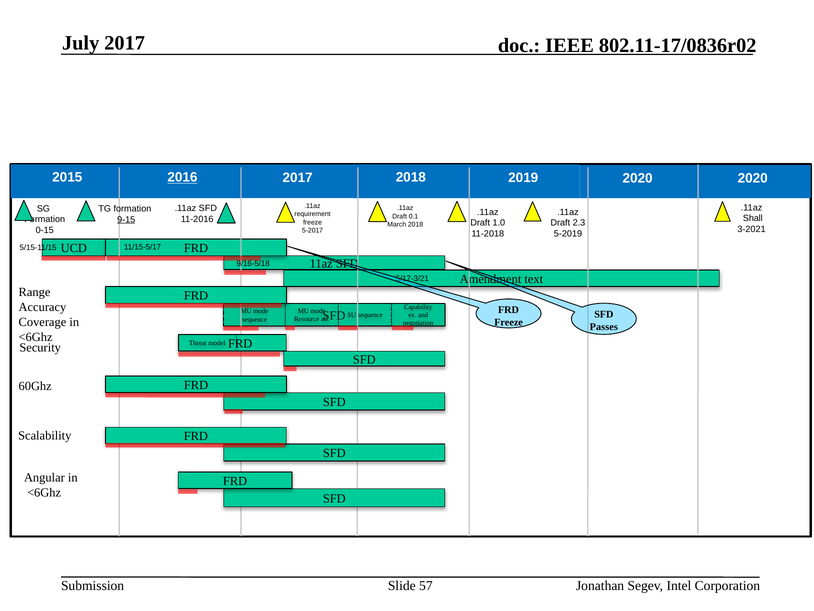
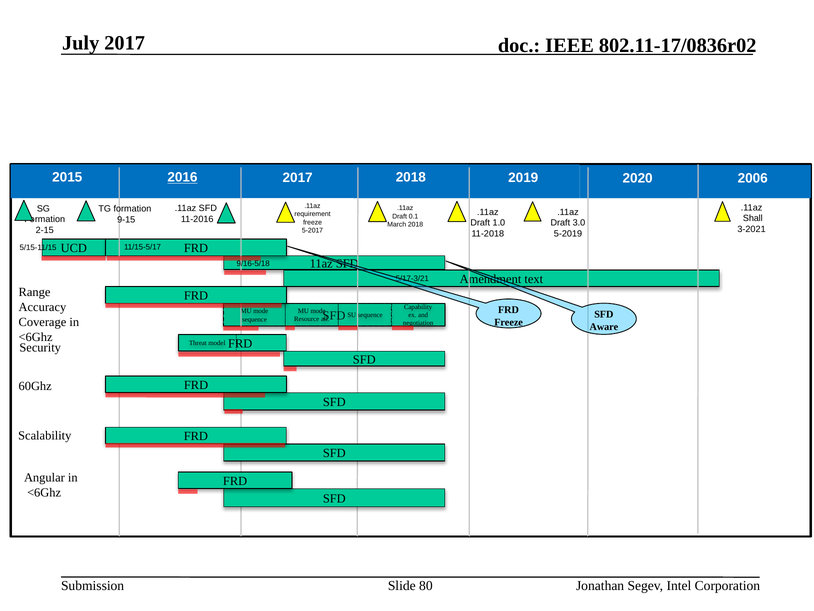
2020 at (753, 178): 2020 -> 2006
9-15 underline: present -> none
2.3: 2.3 -> 3.0
0-15: 0-15 -> 2-15
Passes: Passes -> Aware
57: 57 -> 80
